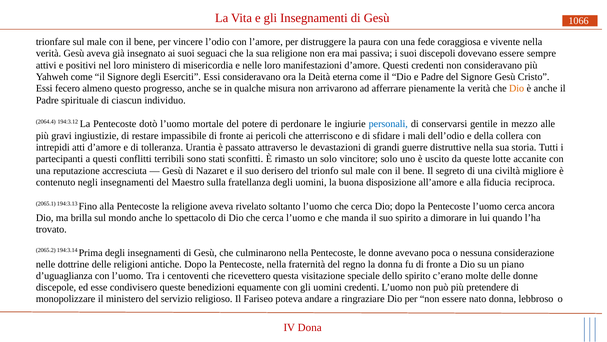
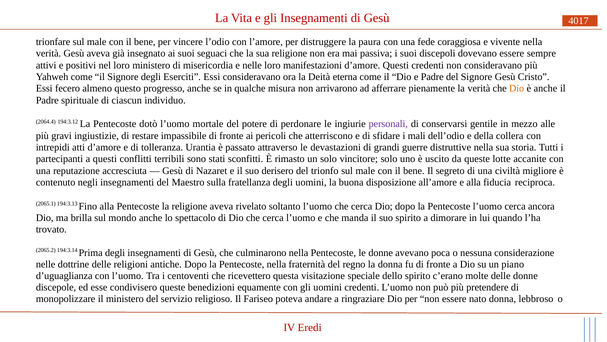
1066: 1066 -> 4017
personali colour: blue -> purple
Dona: Dona -> Eredi
